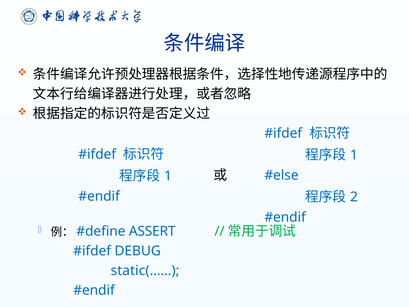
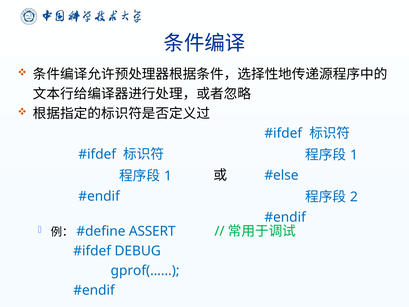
static(……: static(…… -> gprof(……
